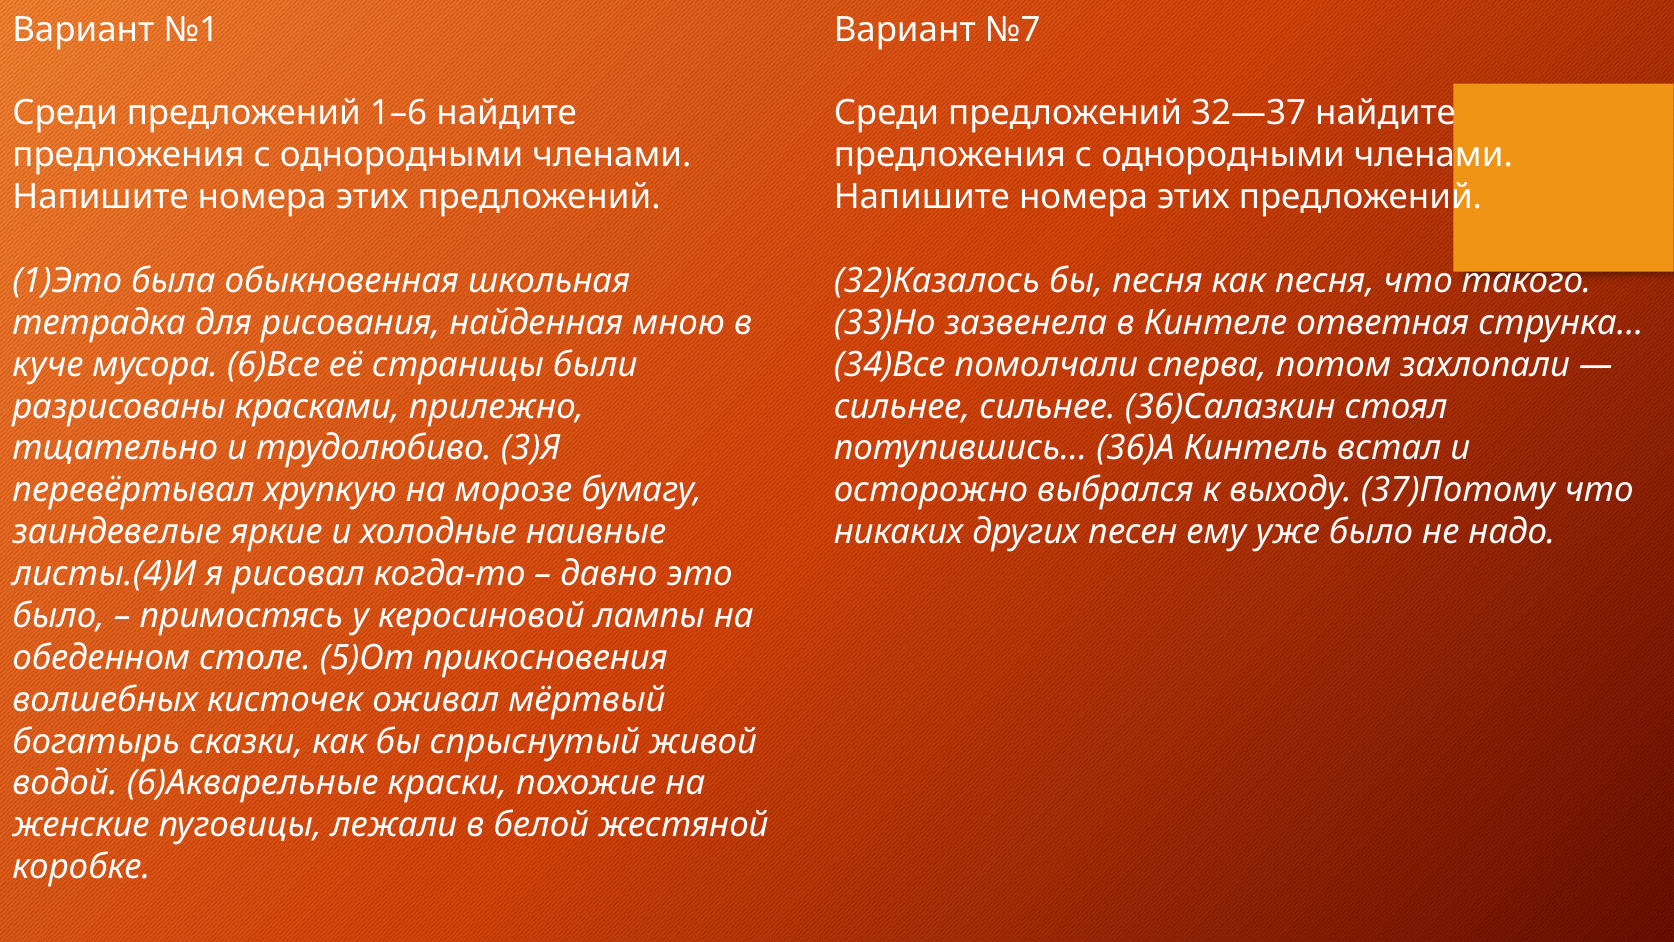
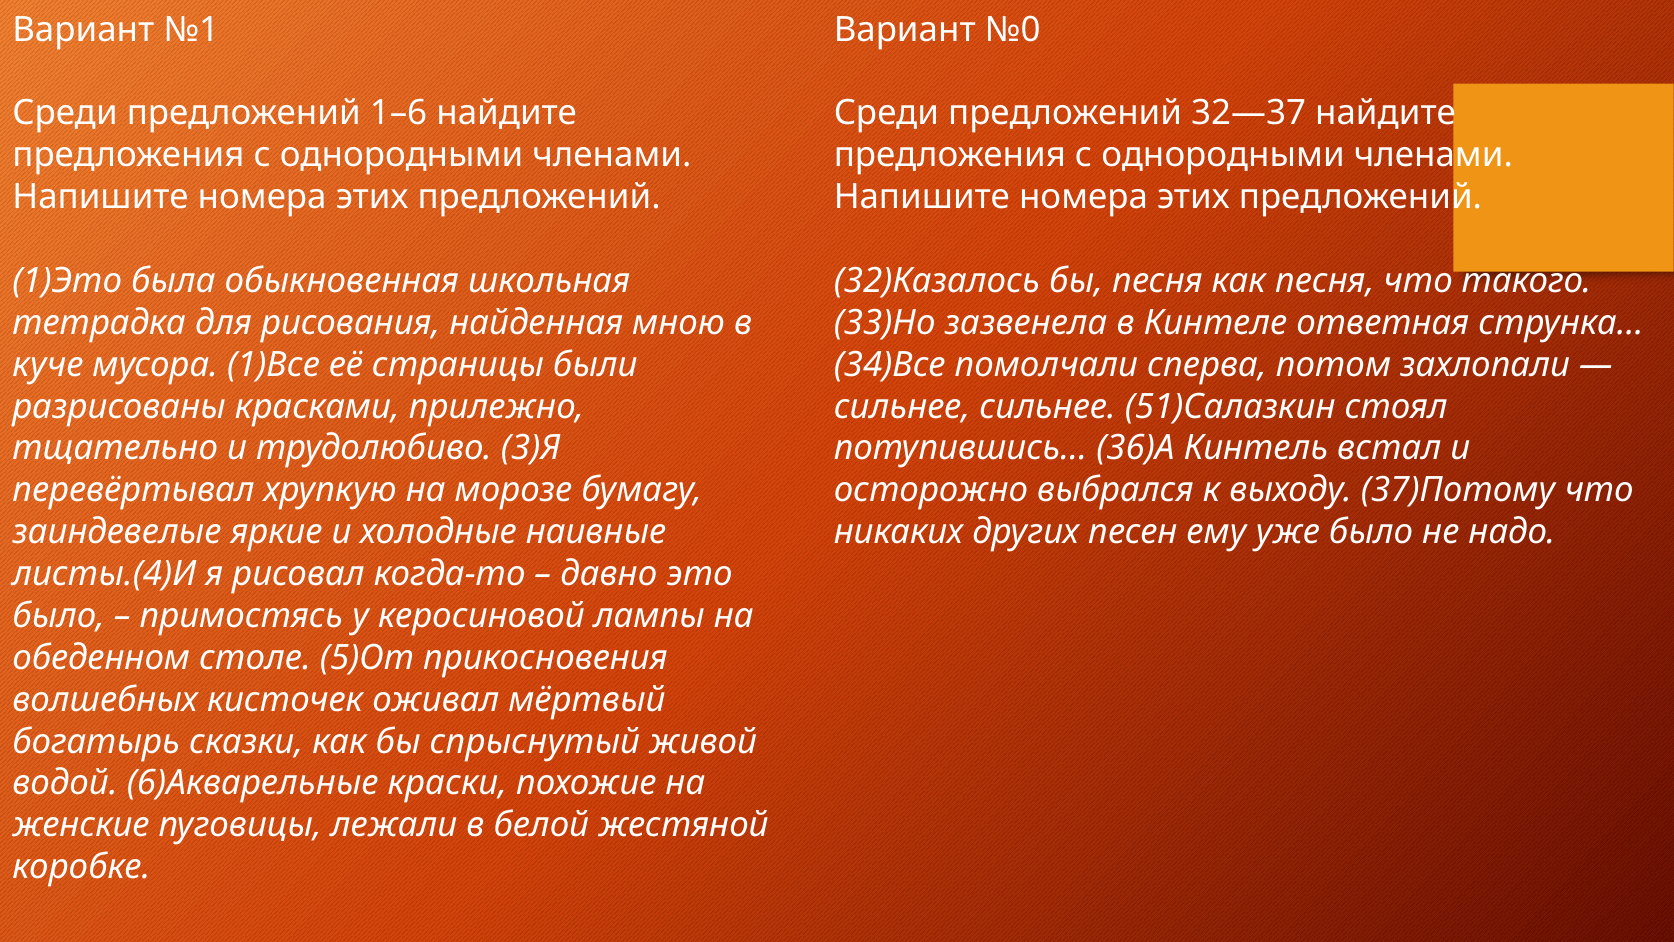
№7: №7 -> №0
6)Все: 6)Все -> 1)Все
36)Салазкин: 36)Салазкин -> 51)Салазкин
